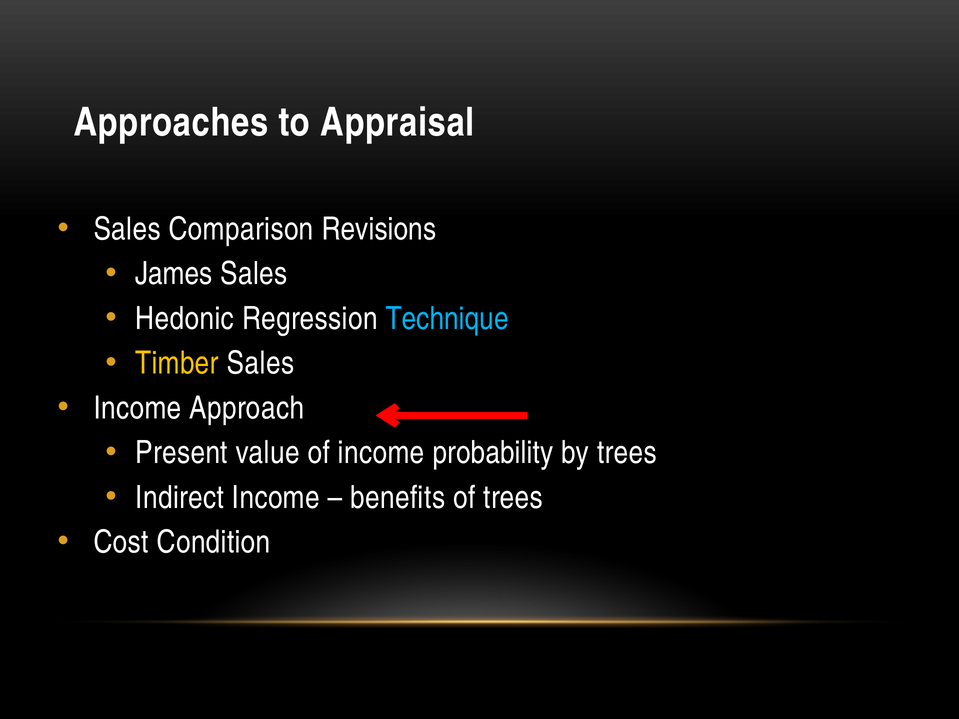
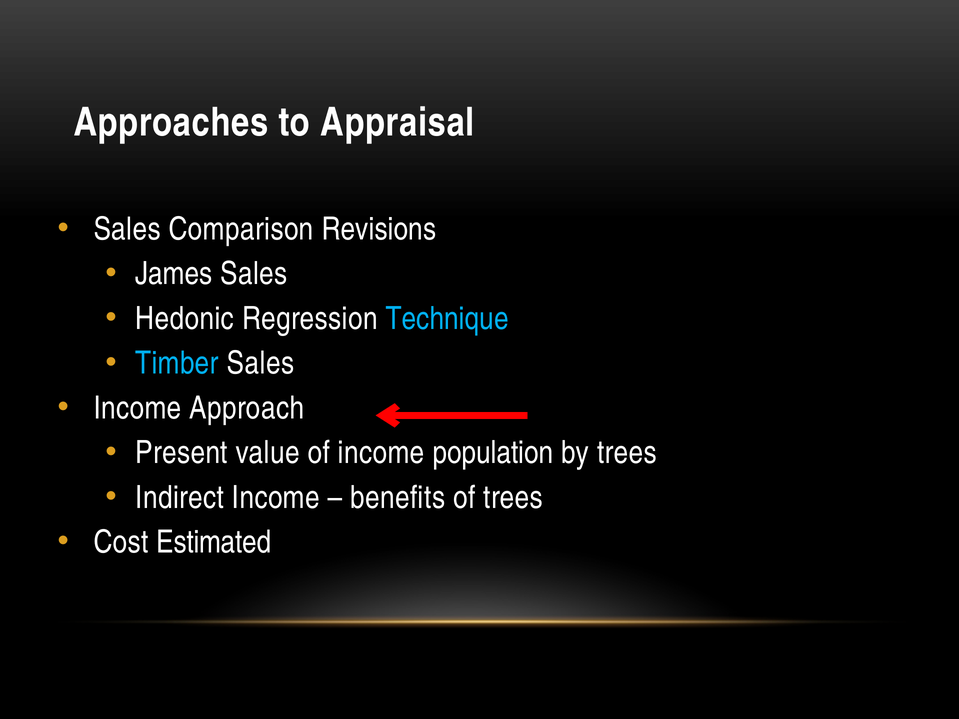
Timber colour: yellow -> light blue
probability: probability -> population
Condition: Condition -> Estimated
